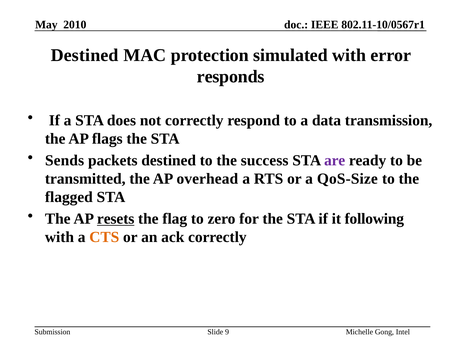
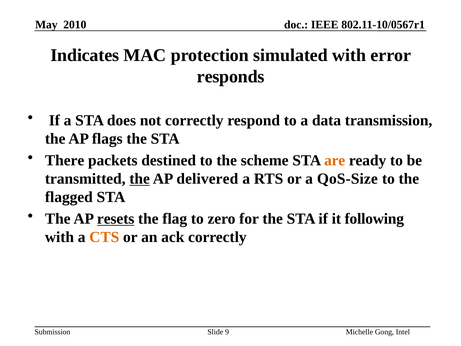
Destined at (85, 55): Destined -> Indicates
Sends: Sends -> There
success: success -> scheme
are colour: purple -> orange
the at (140, 179) underline: none -> present
overhead: overhead -> delivered
